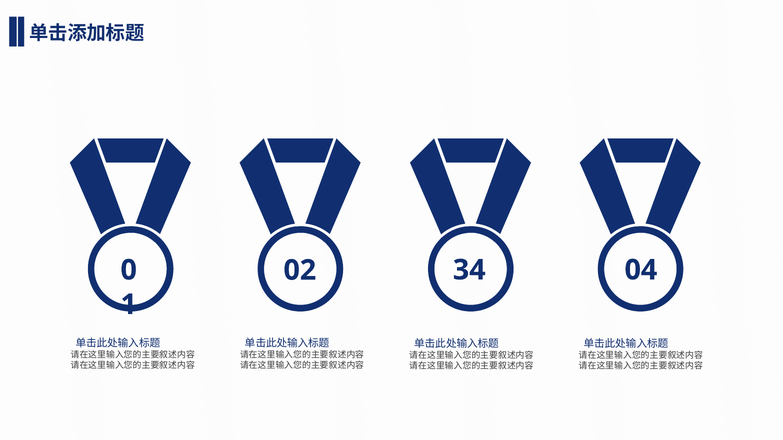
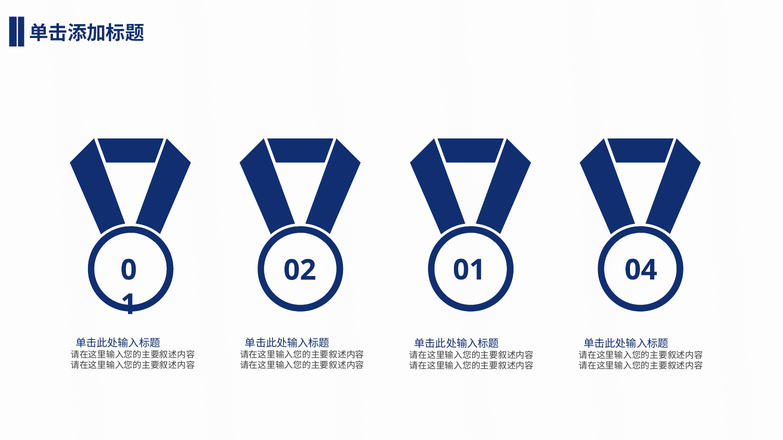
34: 34 -> 01
